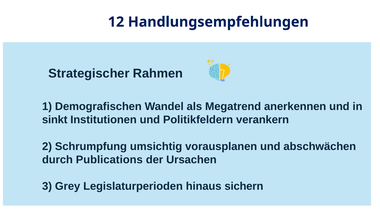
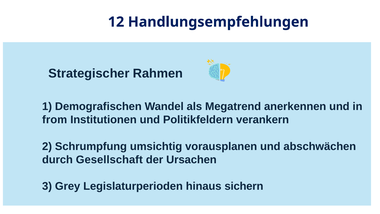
sinkt: sinkt -> from
Publications: Publications -> Gesellschaft
